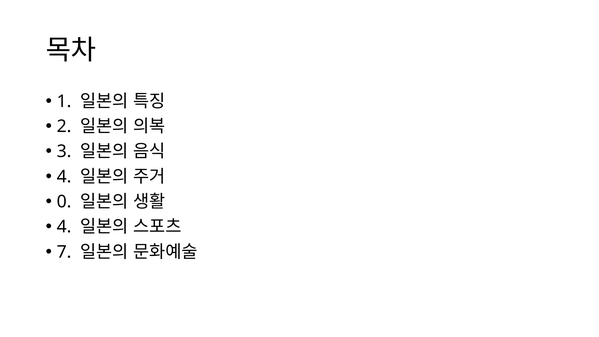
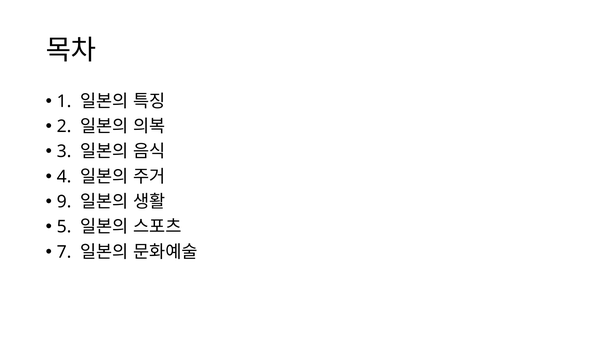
0: 0 -> 9
4 at (64, 227): 4 -> 5
